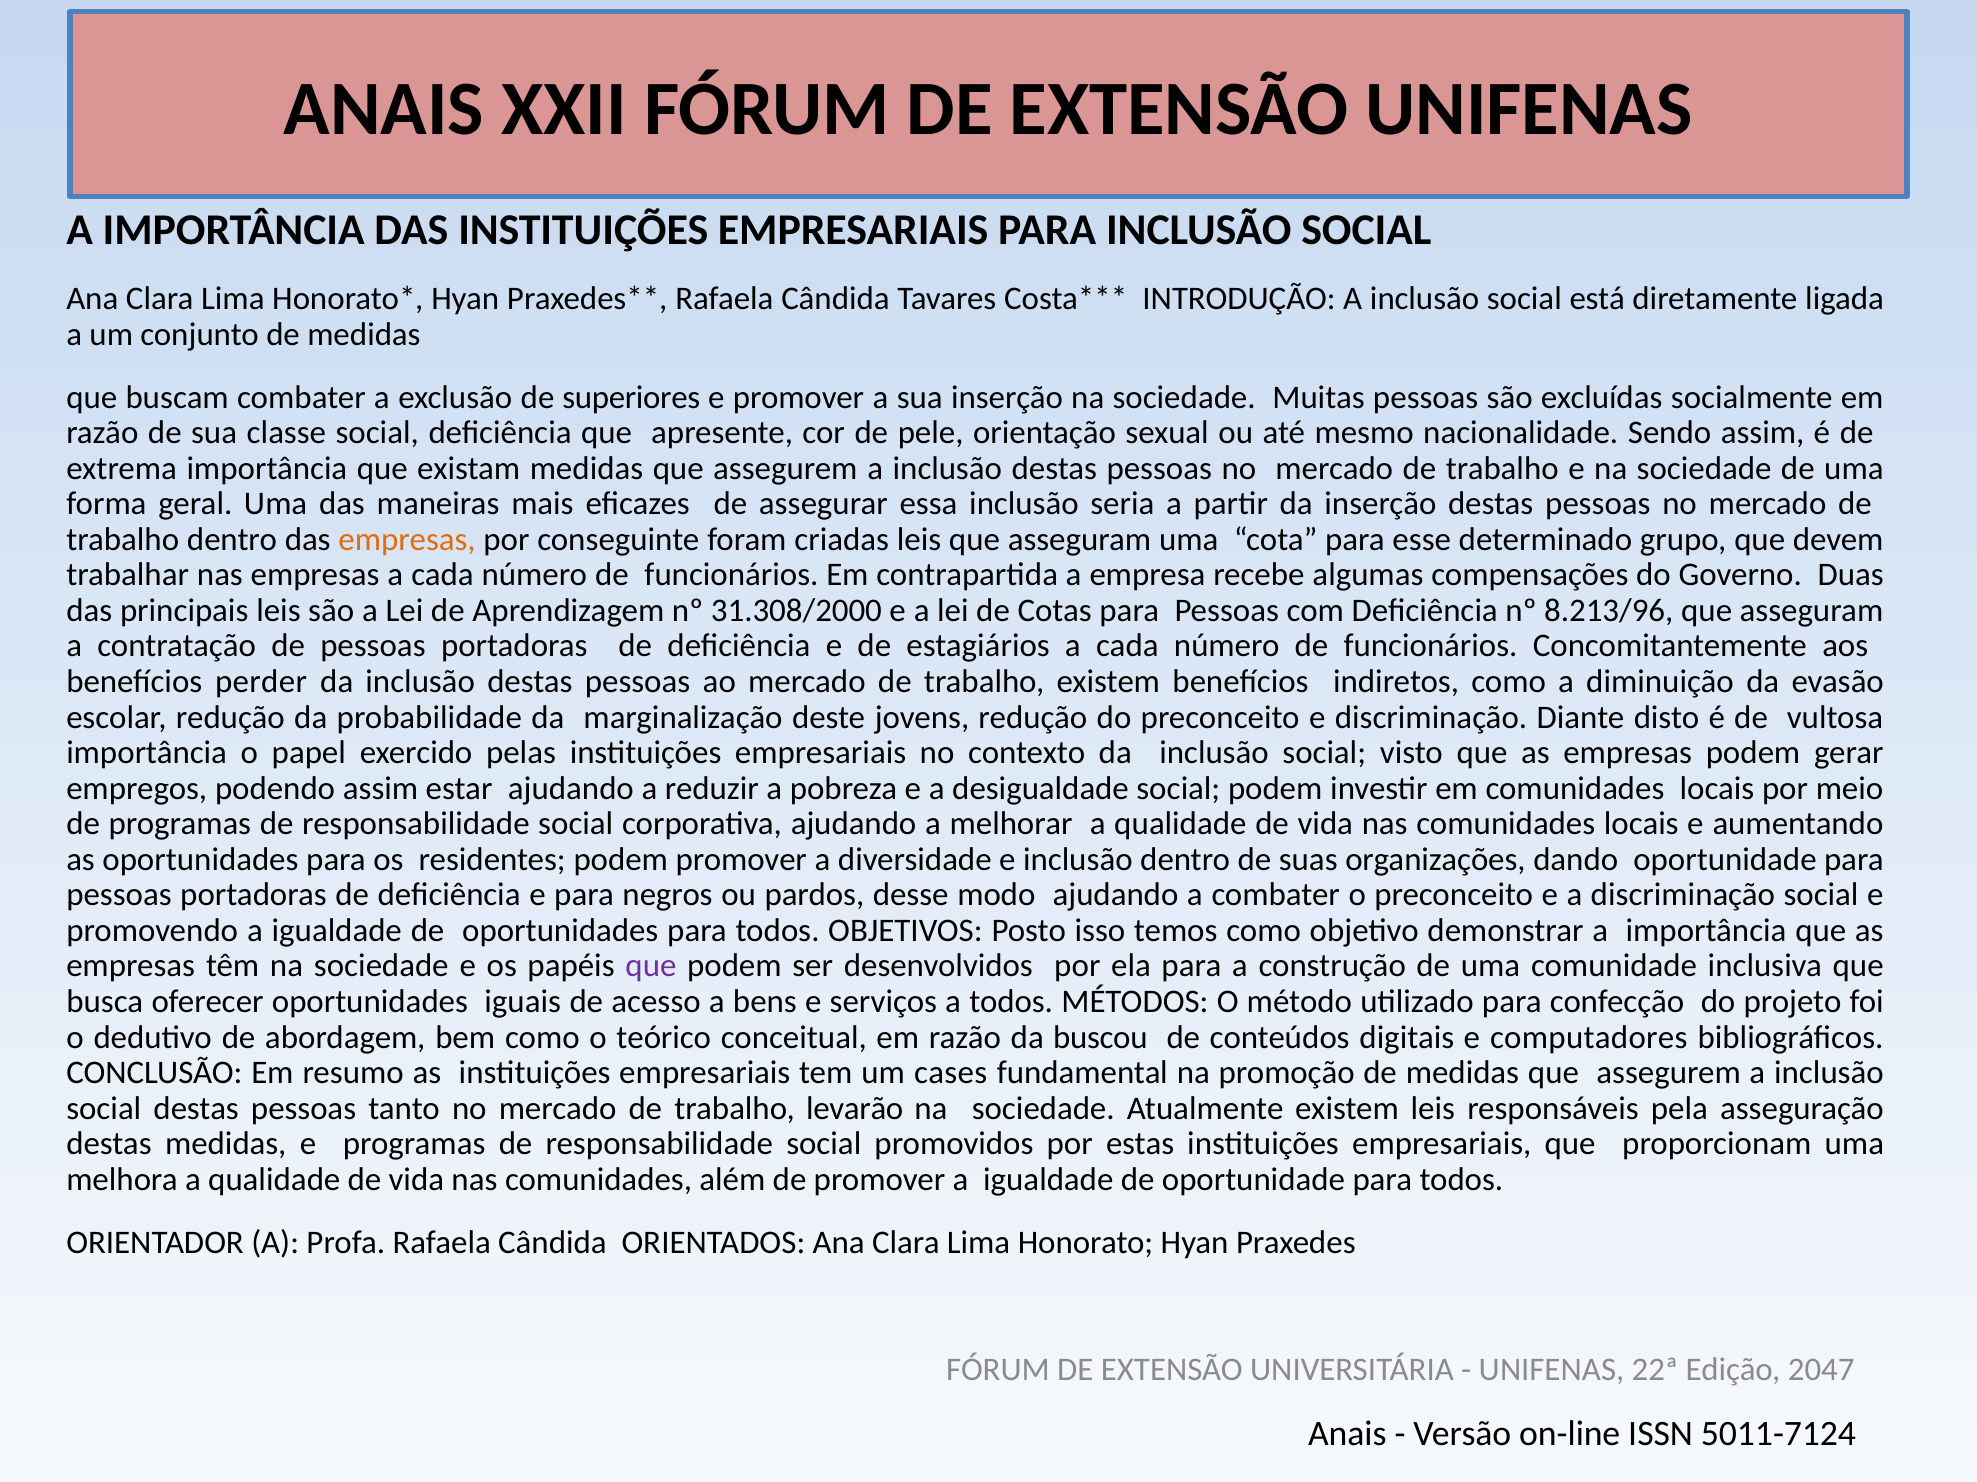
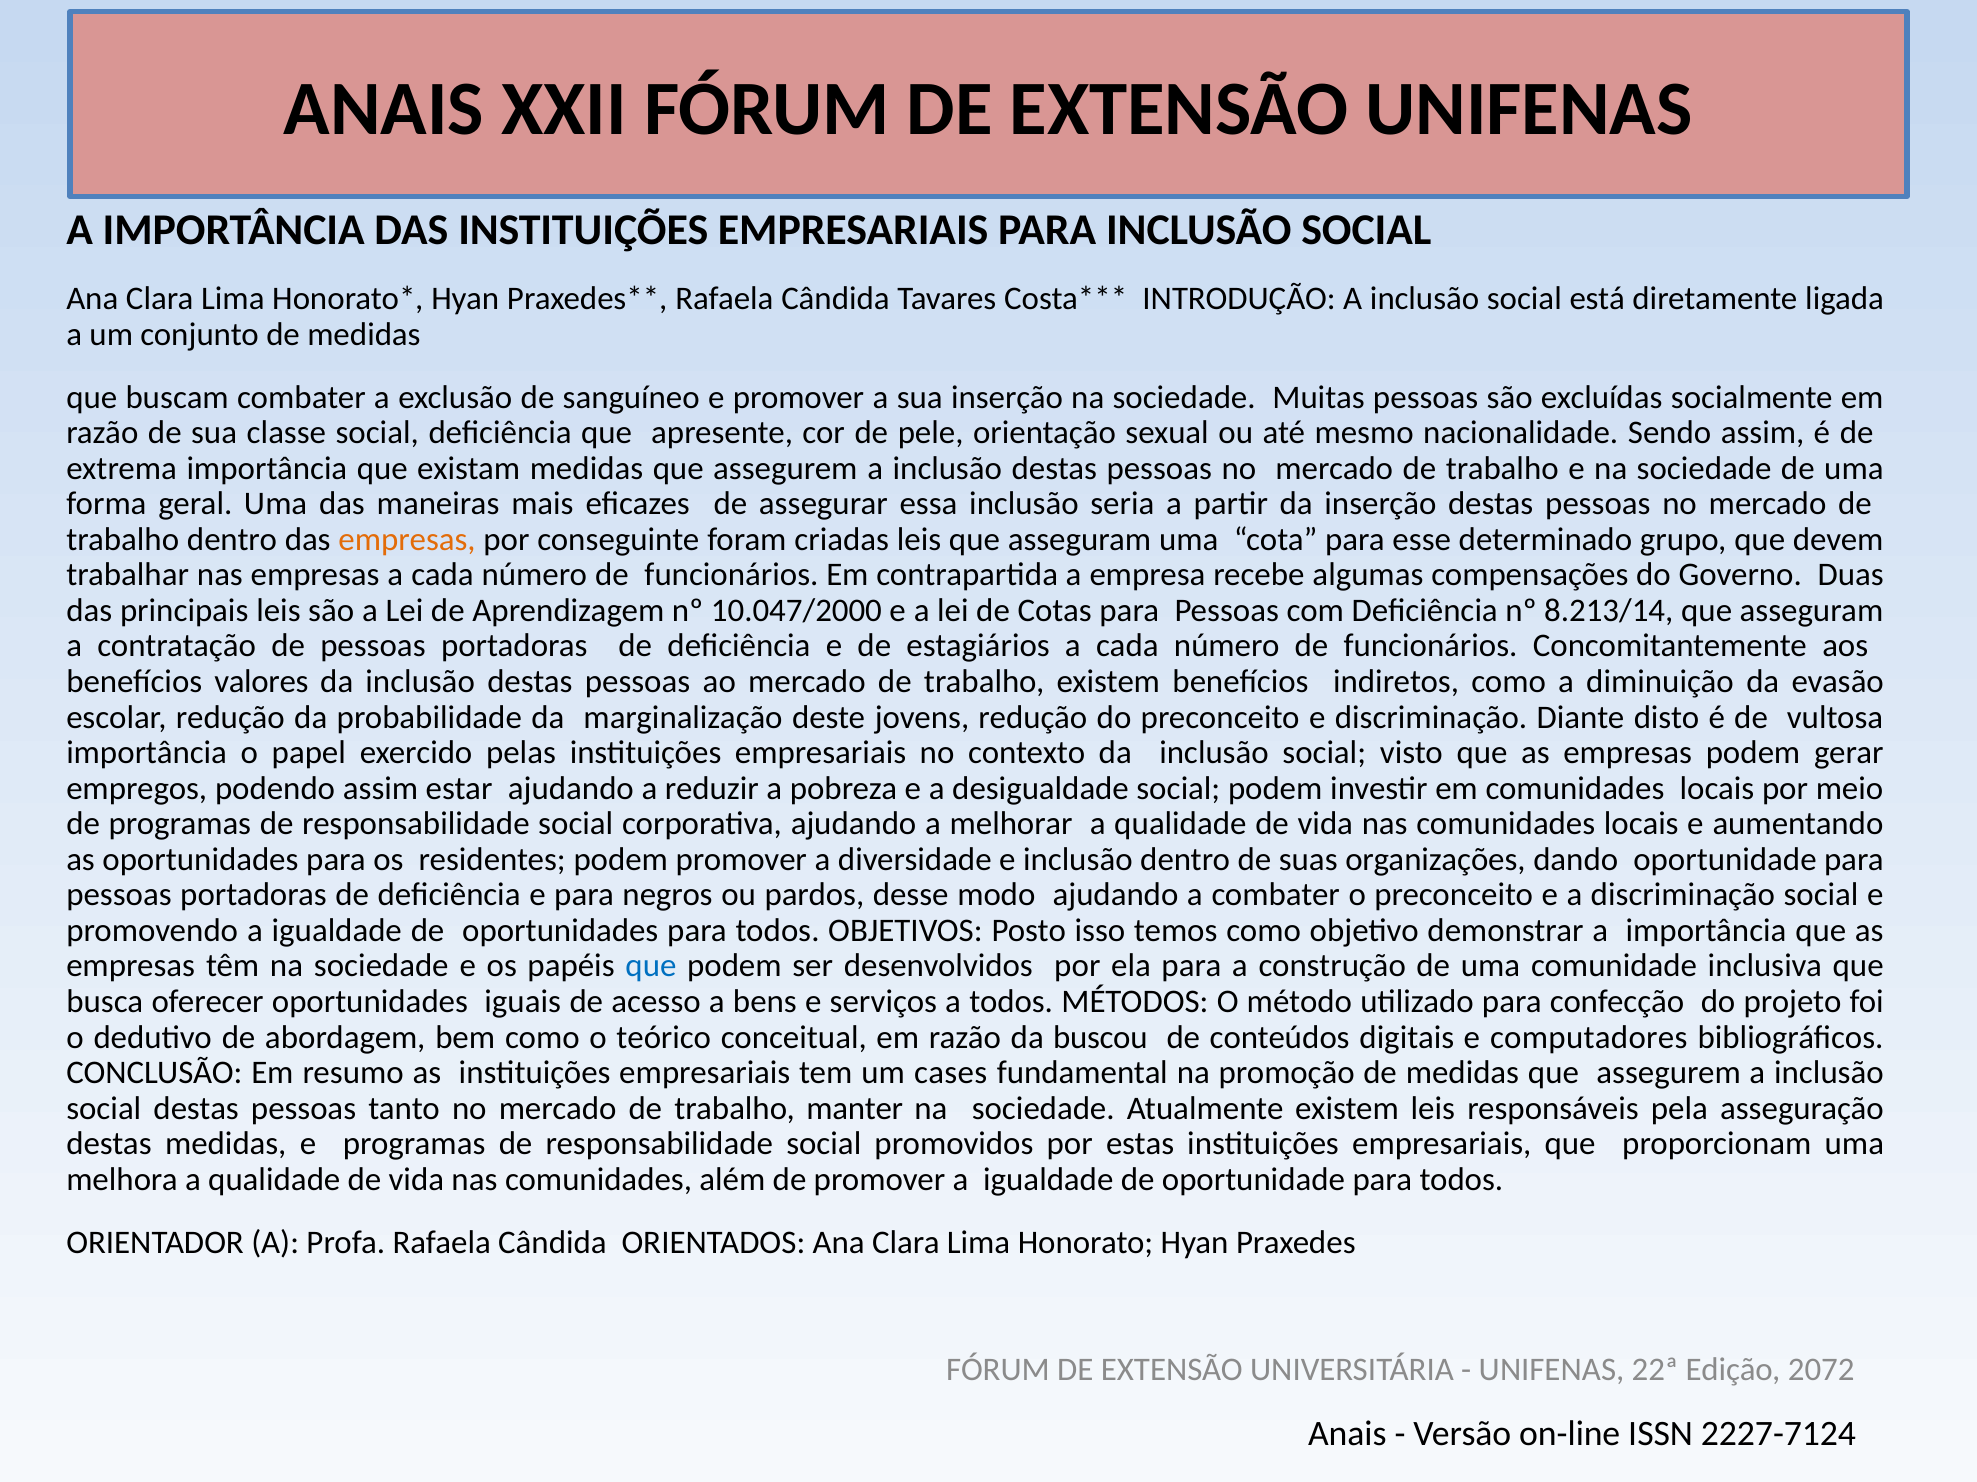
superiores: superiores -> sanguíneo
31.308/2000: 31.308/2000 -> 10.047/2000
8.213/96: 8.213/96 -> 8.213/14
perder: perder -> valores
que at (651, 967) colour: purple -> blue
levarão: levarão -> manter
2047: 2047 -> 2072
5011-7124: 5011-7124 -> 2227-7124
